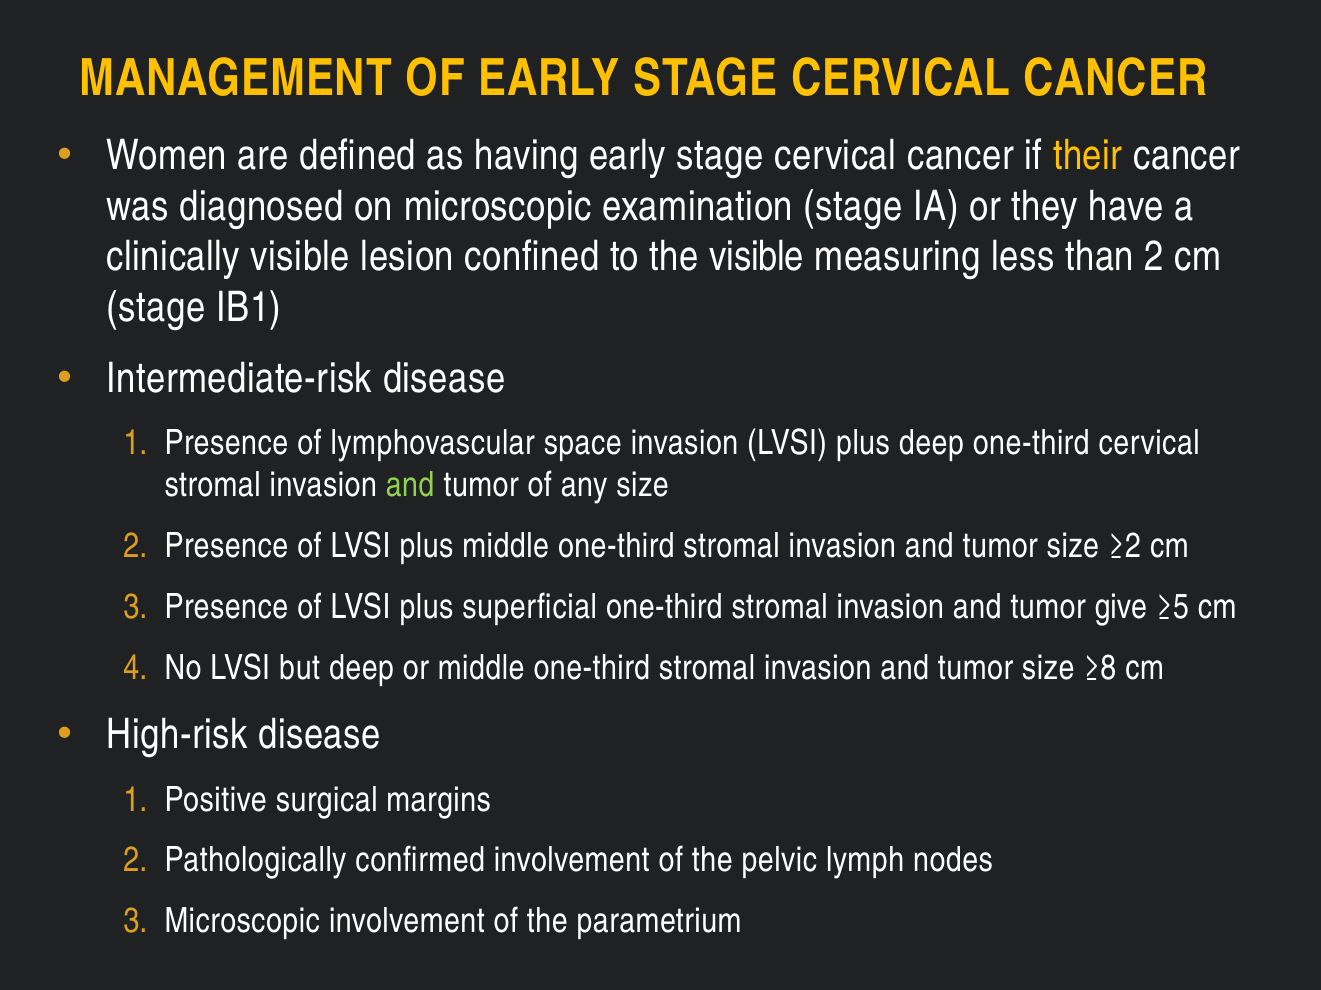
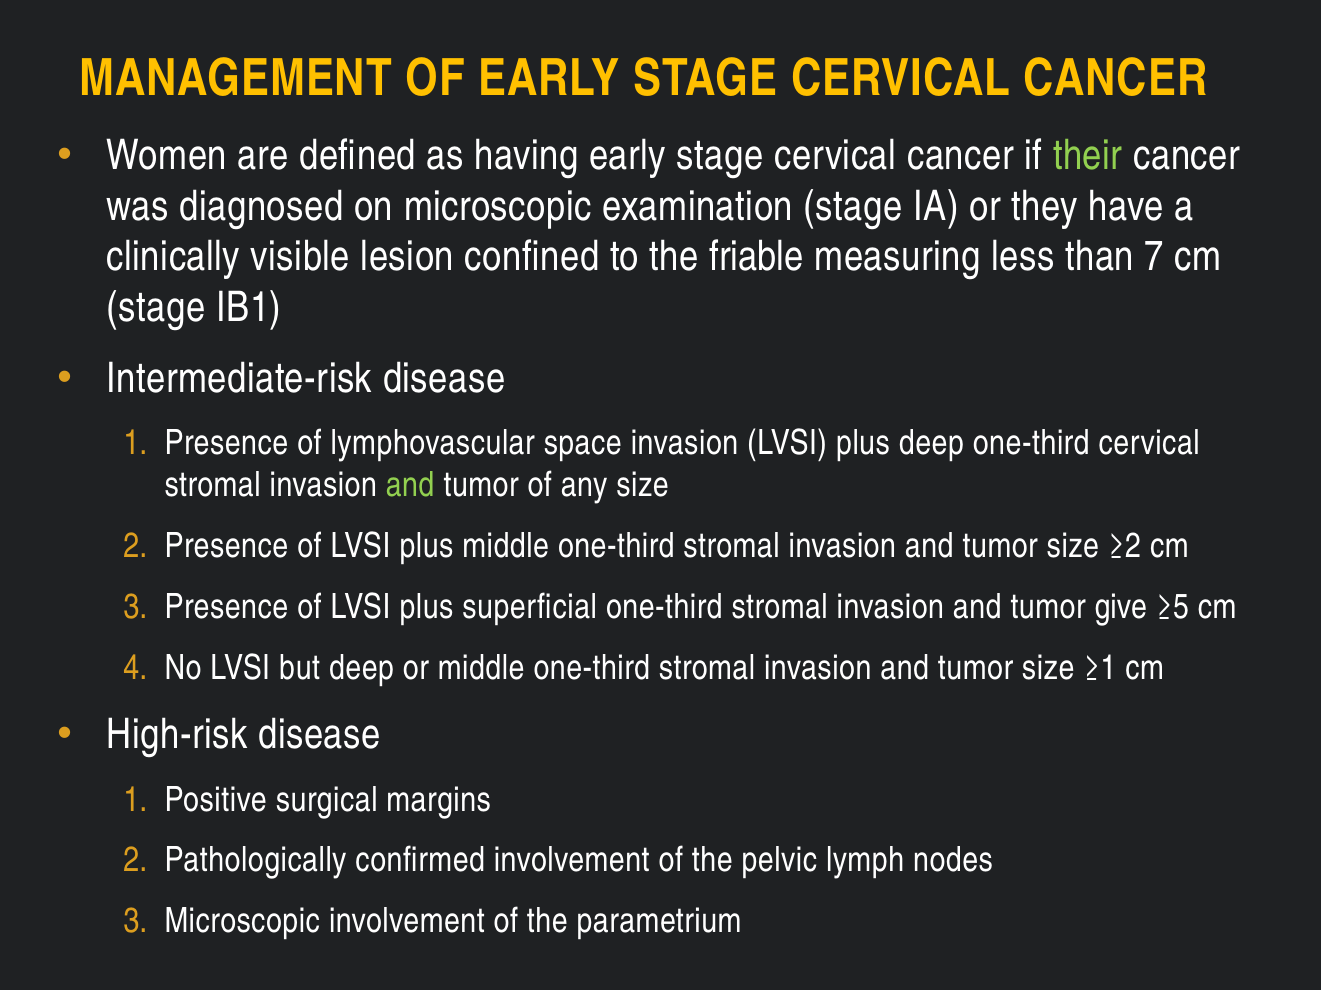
their colour: yellow -> light green
the visible: visible -> friable
than 2: 2 -> 7
≥8: ≥8 -> ≥1
